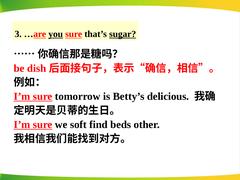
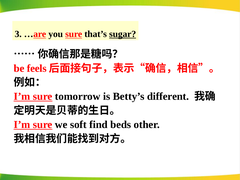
you underline: present -> none
dish: dish -> feels
delicious: delicious -> different
